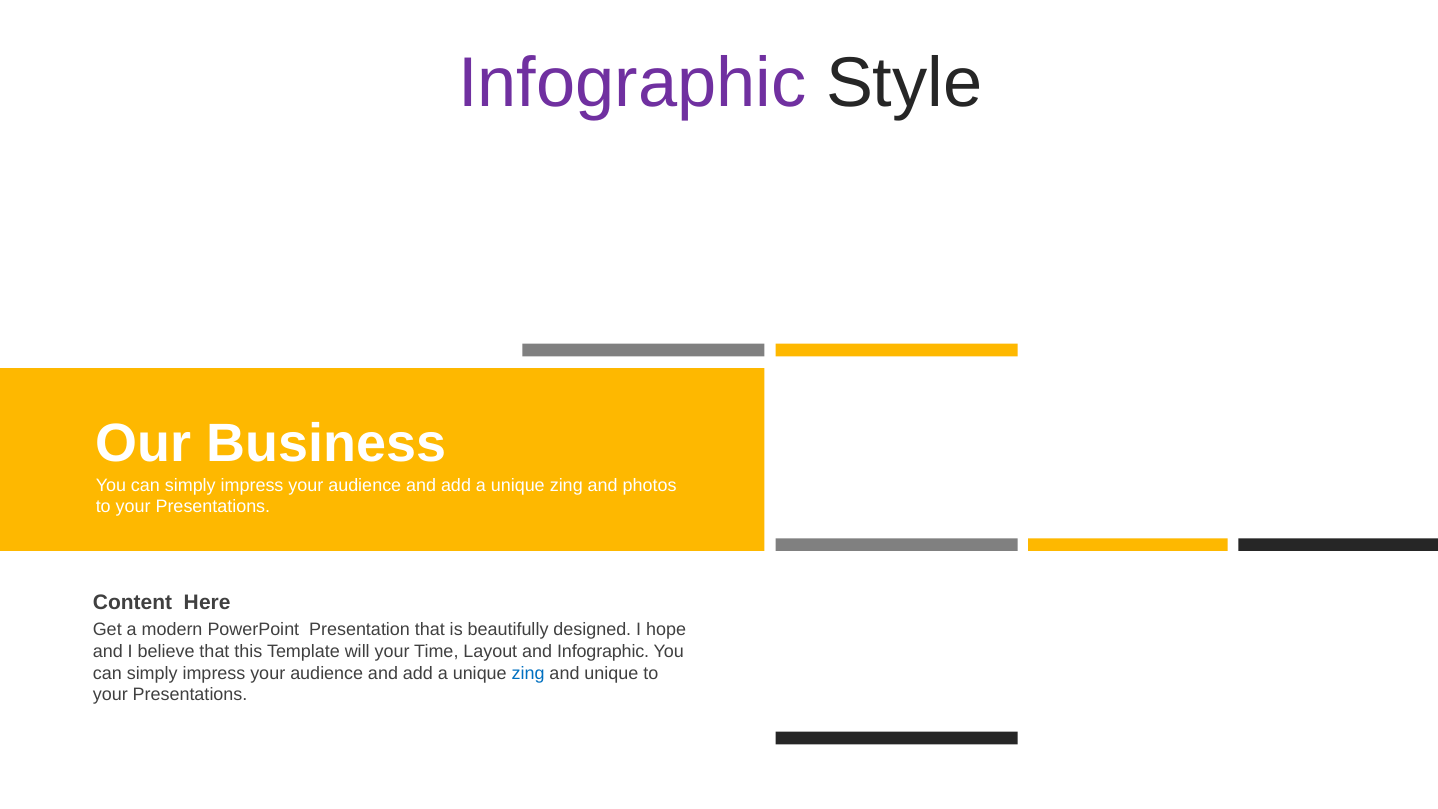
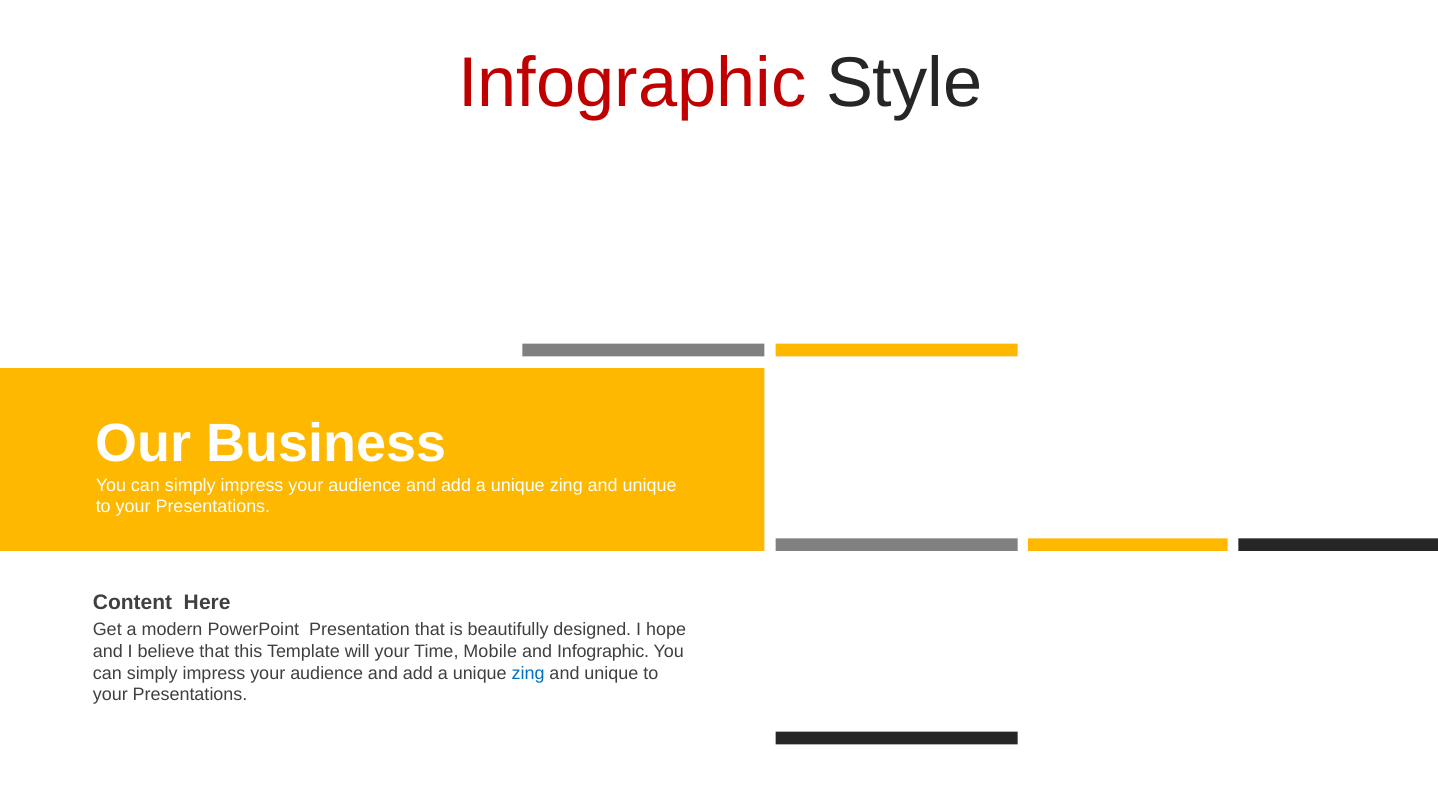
Infographic at (632, 83) colour: purple -> red
photos at (650, 485): photos -> unique
Layout: Layout -> Mobile
